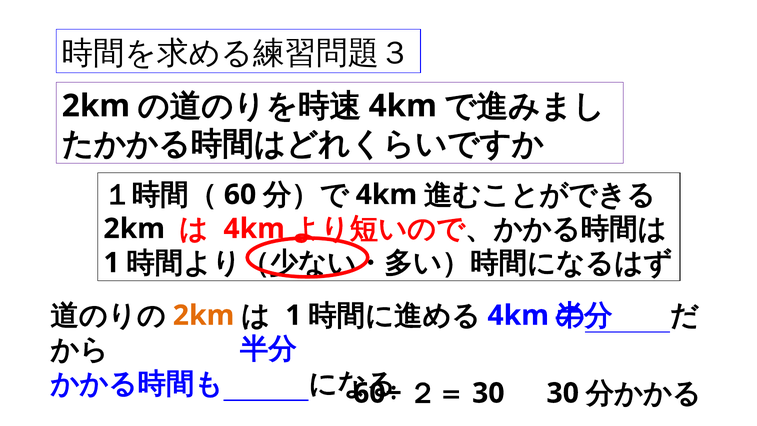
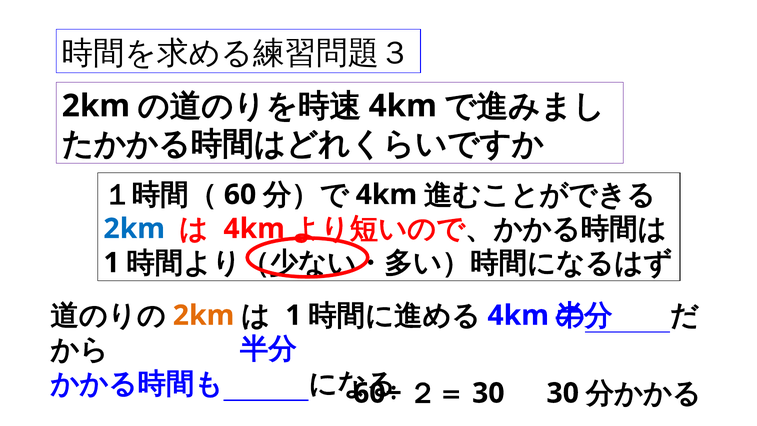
2km at (134, 229) colour: black -> blue
